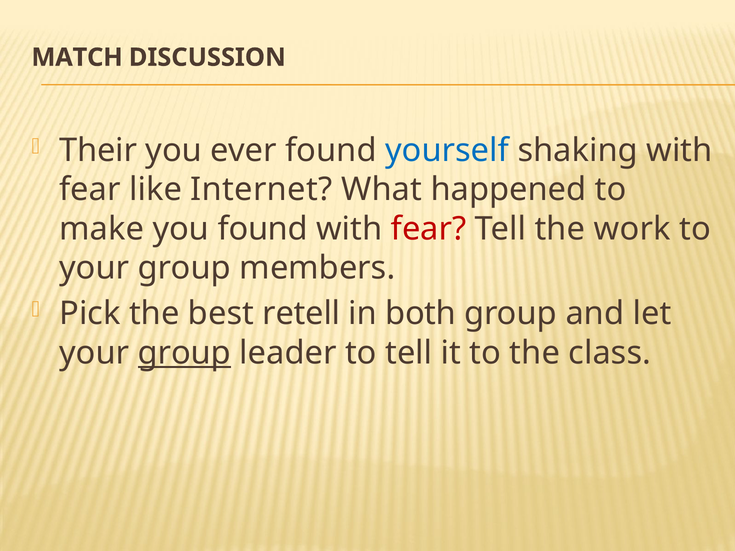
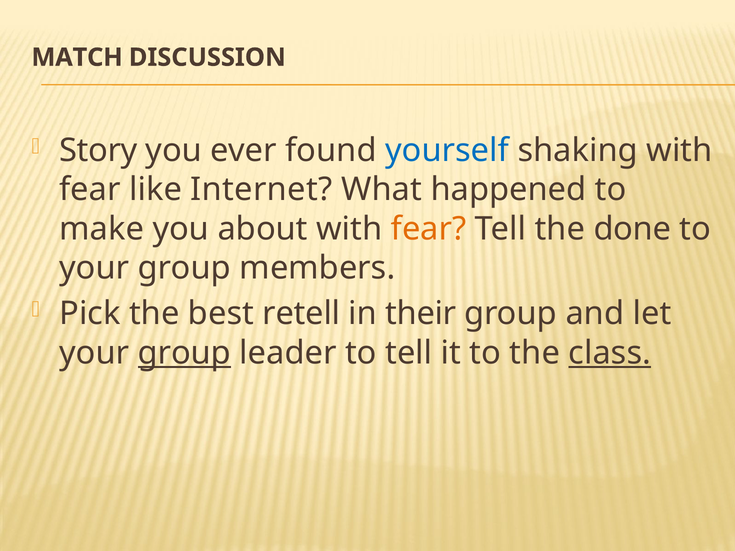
Their: Their -> Story
you found: found -> about
fear at (429, 229) colour: red -> orange
work: work -> done
both: both -> their
class underline: none -> present
